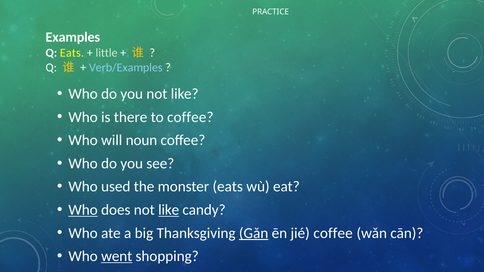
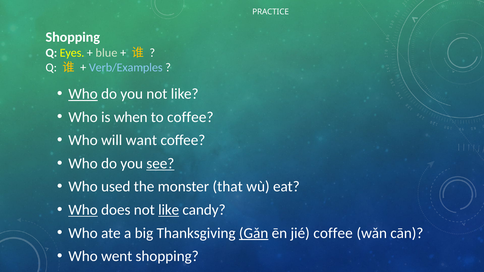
Examples at (73, 37): Examples -> Shopping
Q Eats: Eats -> Eyes
little: little -> blue
Who at (83, 94) underline: none -> present
there: there -> when
noun: noun -> want
see underline: none -> present
monster eats: eats -> that
went underline: present -> none
